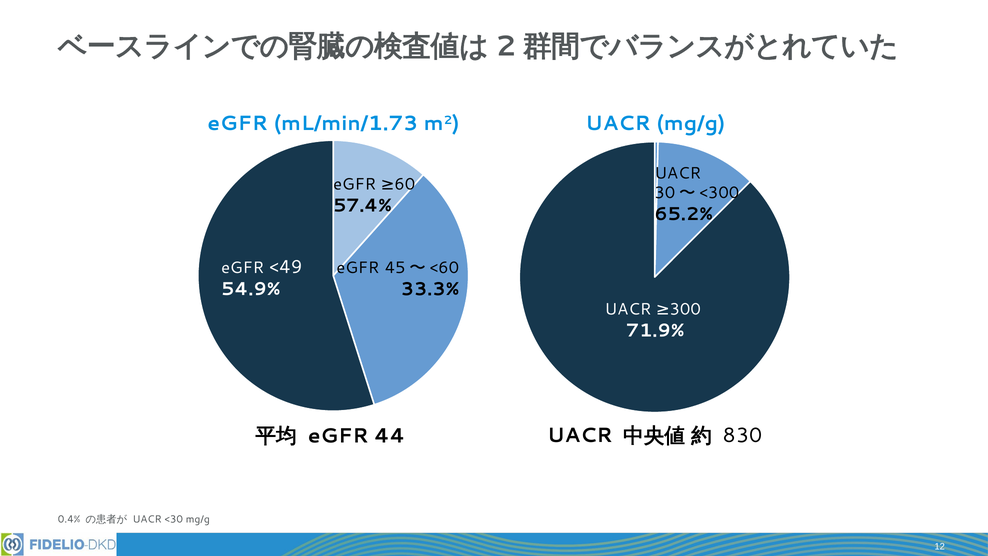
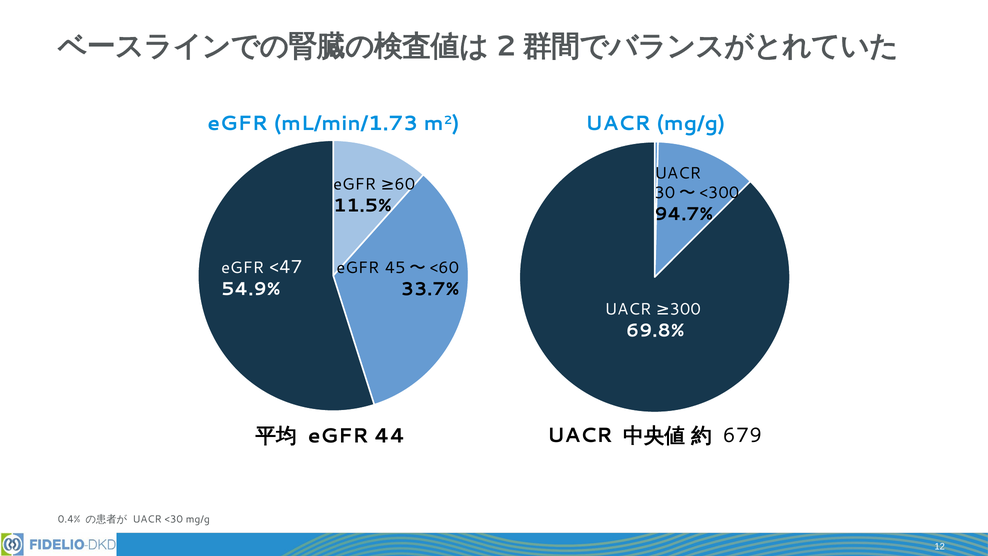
57.4%: 57.4% -> 11.5%
65.2%: 65.2% -> 94.7%
<49: <49 -> <47
33.3%: 33.3% -> 33.7%
71.9%: 71.9% -> 69.8%
830: 830 -> 679
